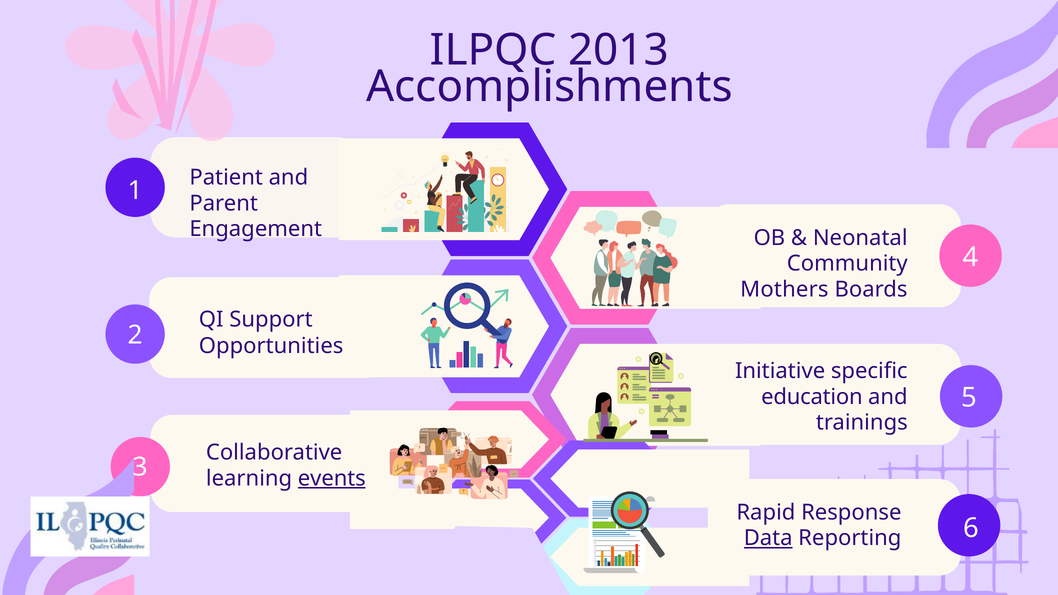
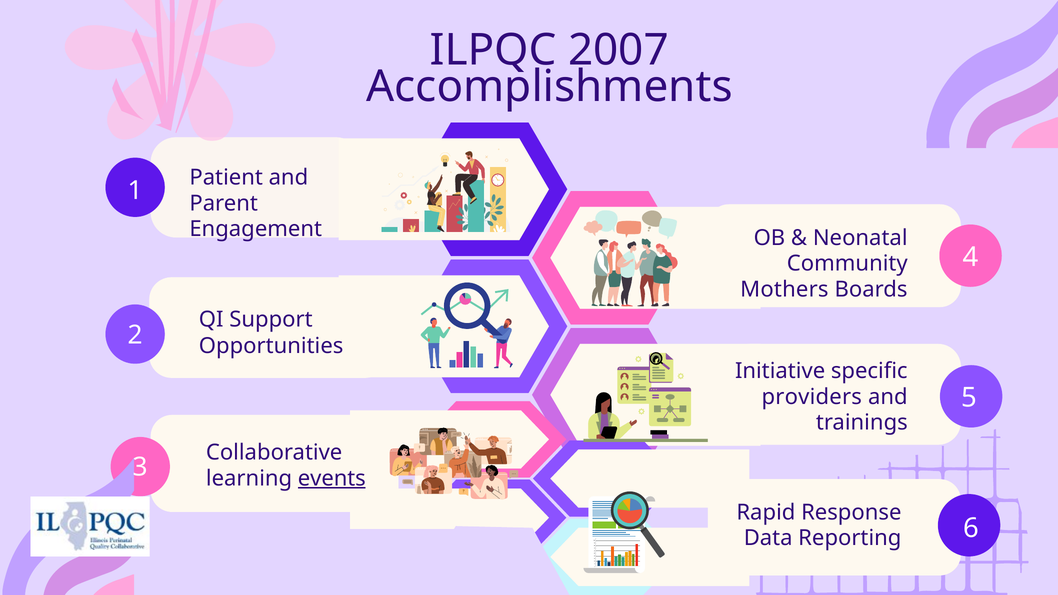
2013: 2013 -> 2007
education: education -> providers
Data underline: present -> none
